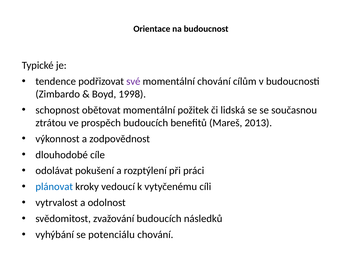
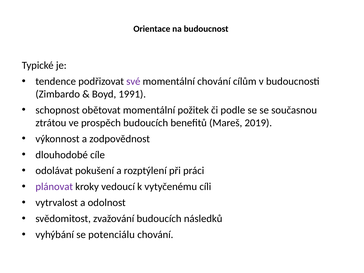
1998: 1998 -> 1991
lidská: lidská -> podle
2013: 2013 -> 2019
plánovat colour: blue -> purple
